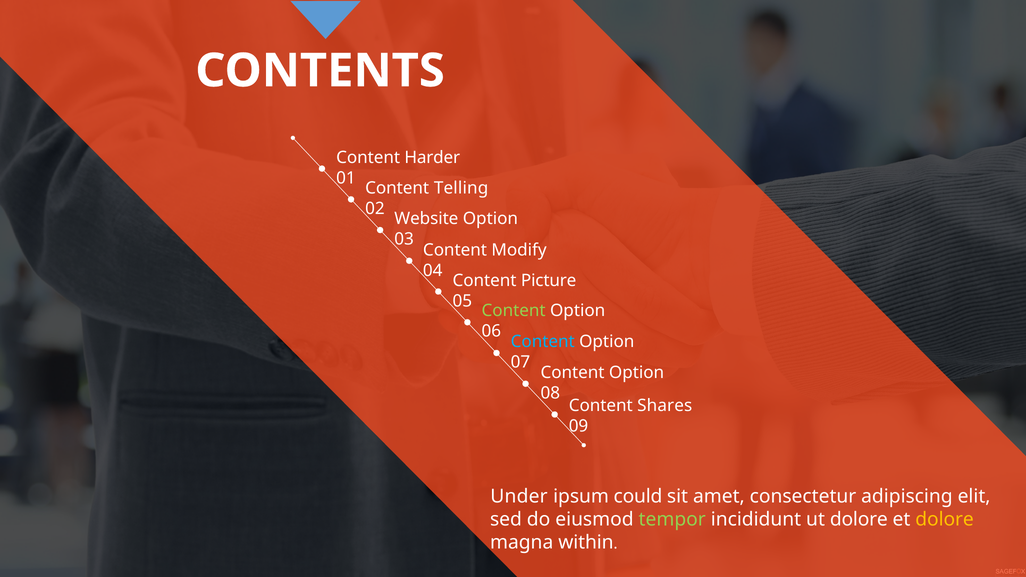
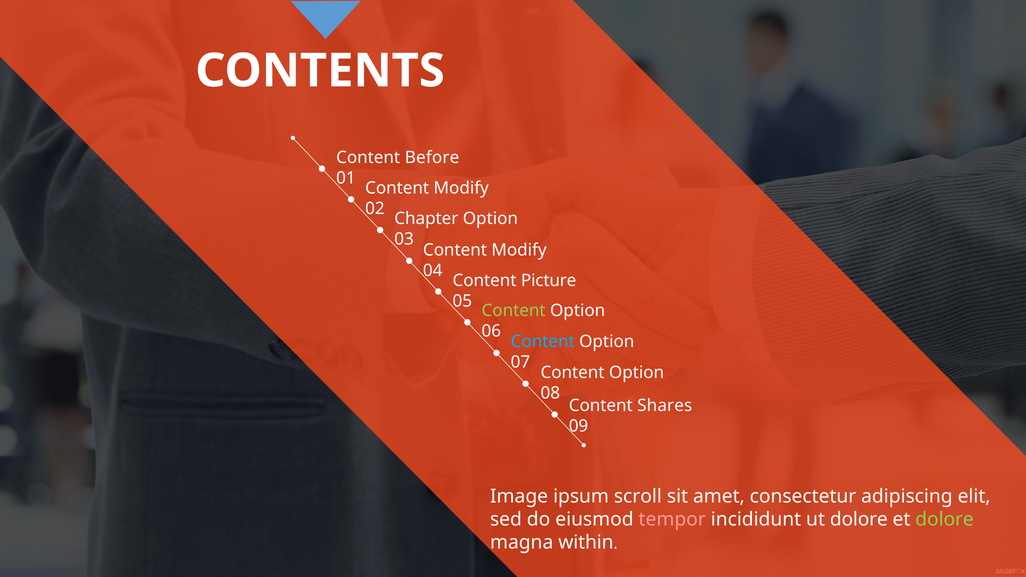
Harder: Harder -> Before
Telling at (461, 188): Telling -> Modify
Website: Website -> Chapter
Under: Under -> Image
could: could -> scroll
tempor colour: light green -> pink
dolore at (945, 519) colour: yellow -> light green
